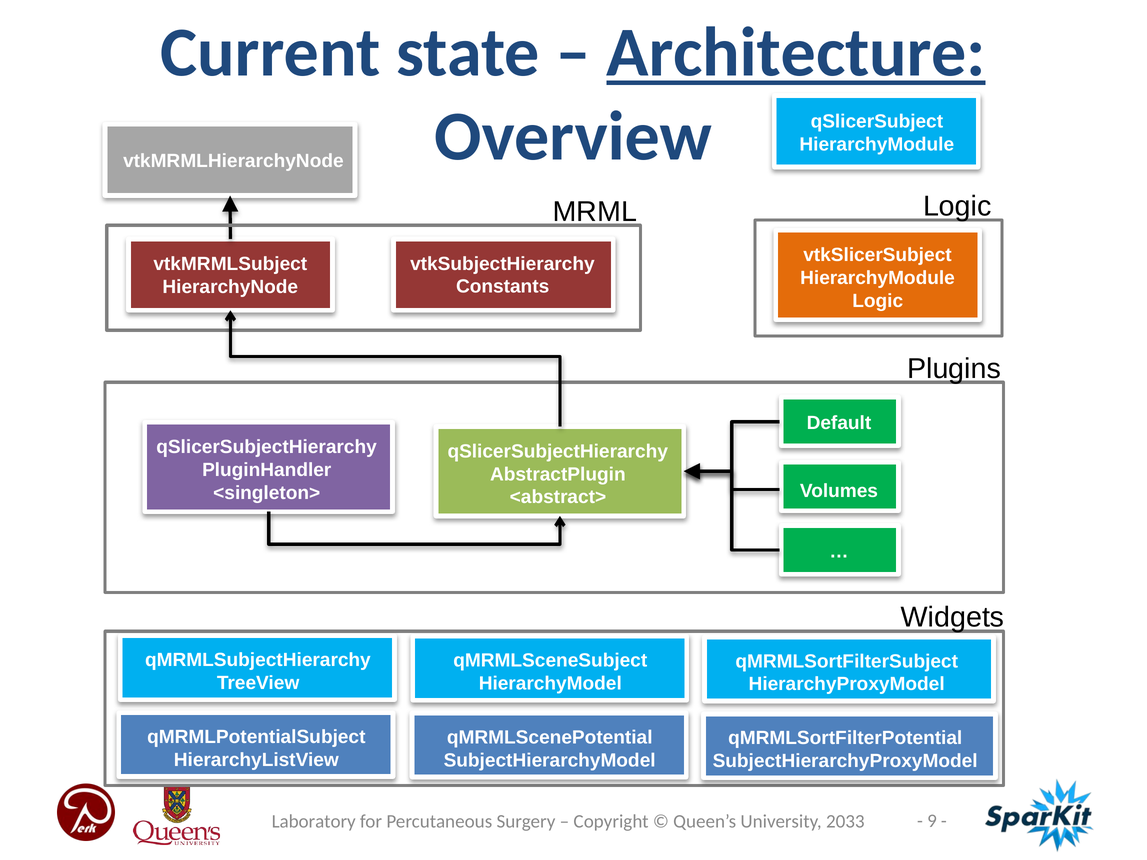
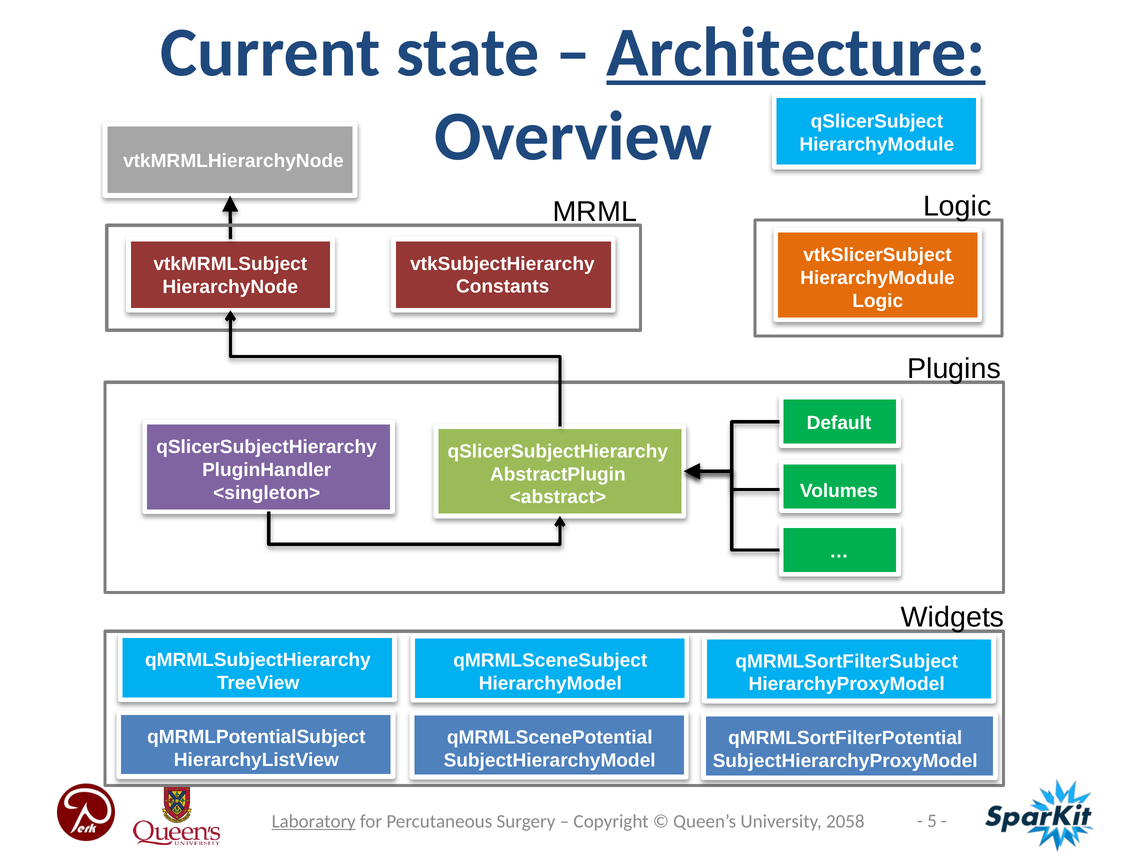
9: 9 -> 5
Laboratory underline: none -> present
2033: 2033 -> 2058
